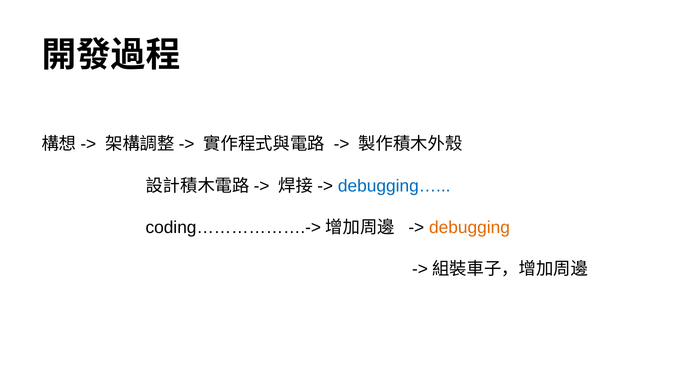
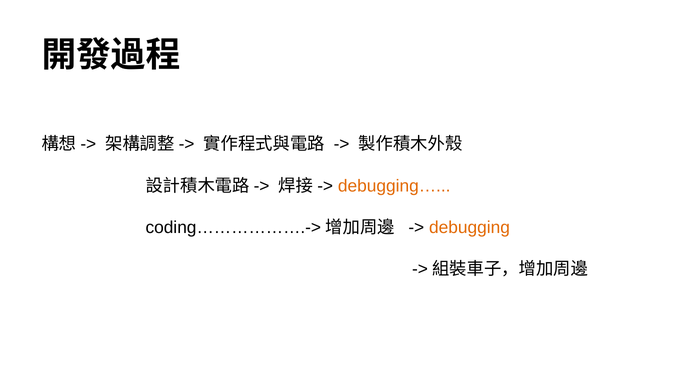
debugging… colour: blue -> orange
